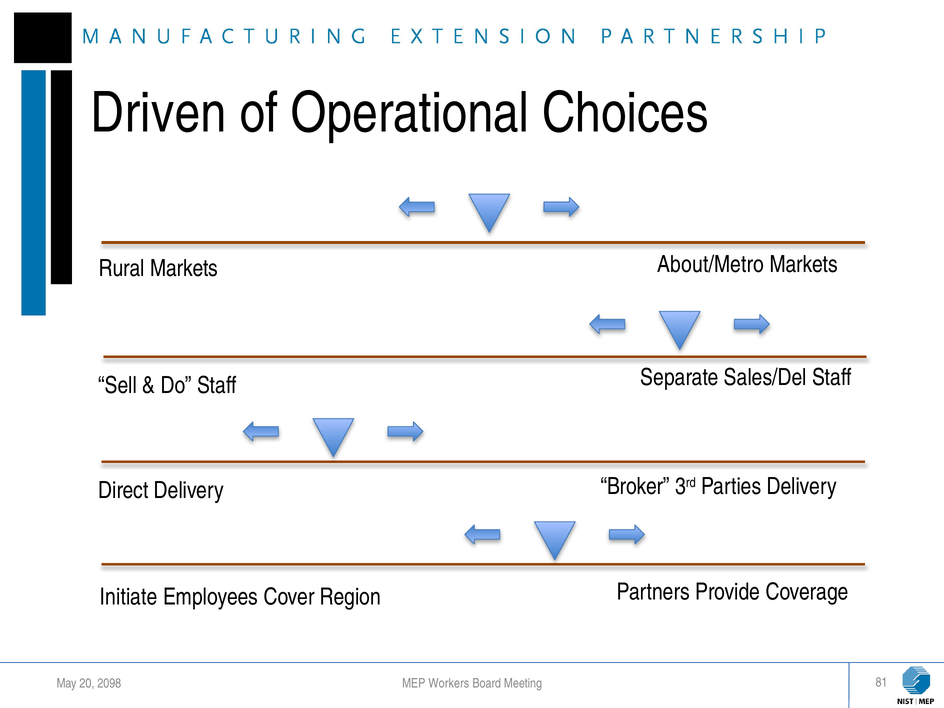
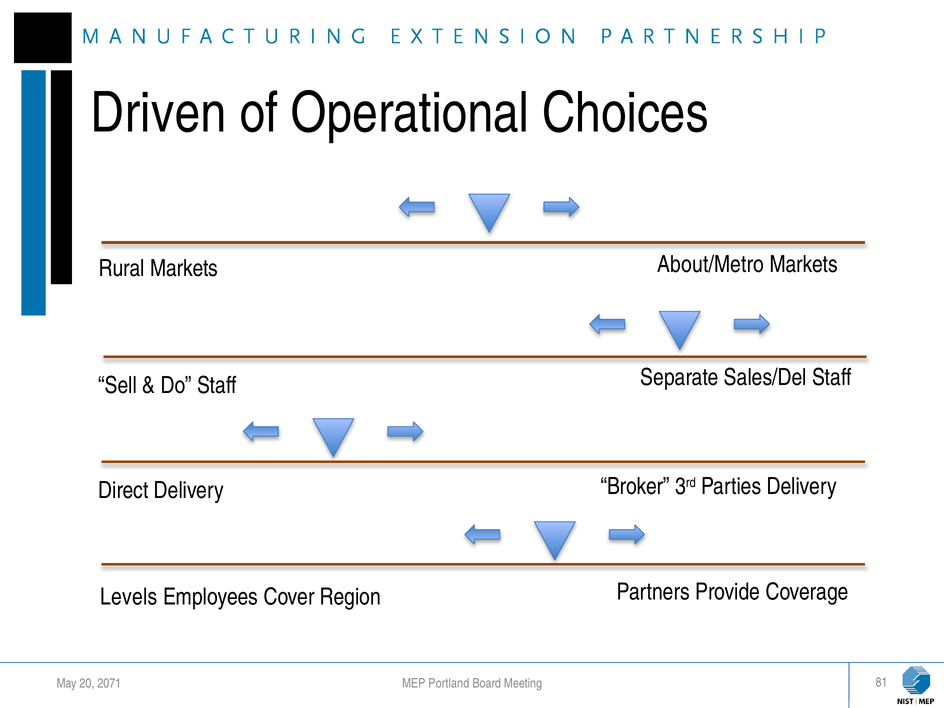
Initiate: Initiate -> Levels
2098: 2098 -> 2071
Workers: Workers -> Portland
